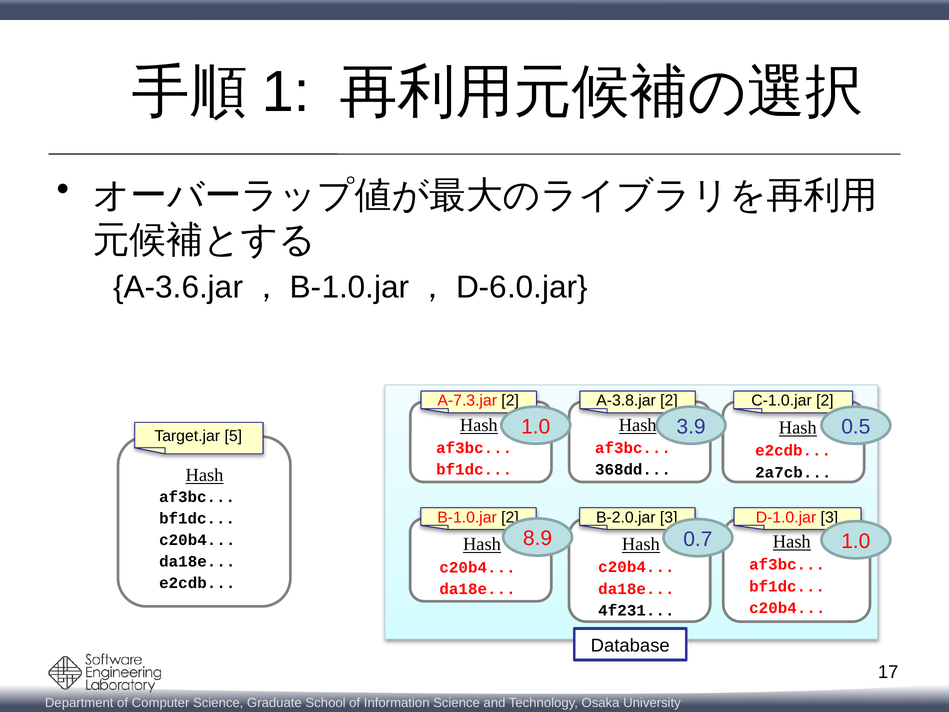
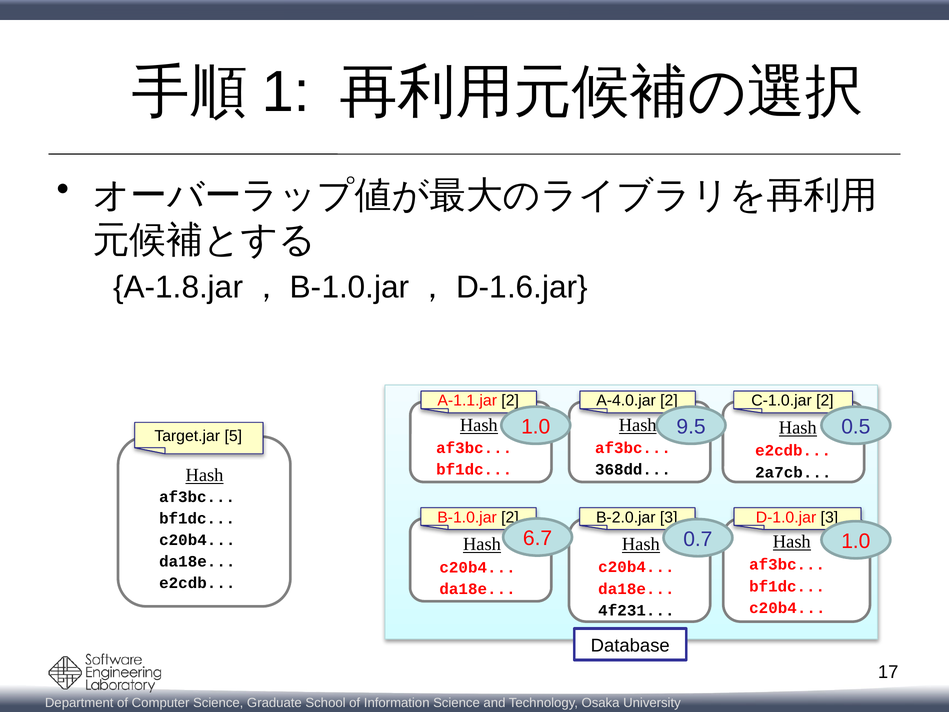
A-3.6.jar: A-3.6.jar -> A-1.8.jar
D-6.0.jar: D-6.0.jar -> D-1.6.jar
A-7.3.jar: A-7.3.jar -> A-1.1.jar
A-3.8.jar: A-3.8.jar -> A-4.0.jar
3.9: 3.9 -> 9.5
8.9: 8.9 -> 6.7
